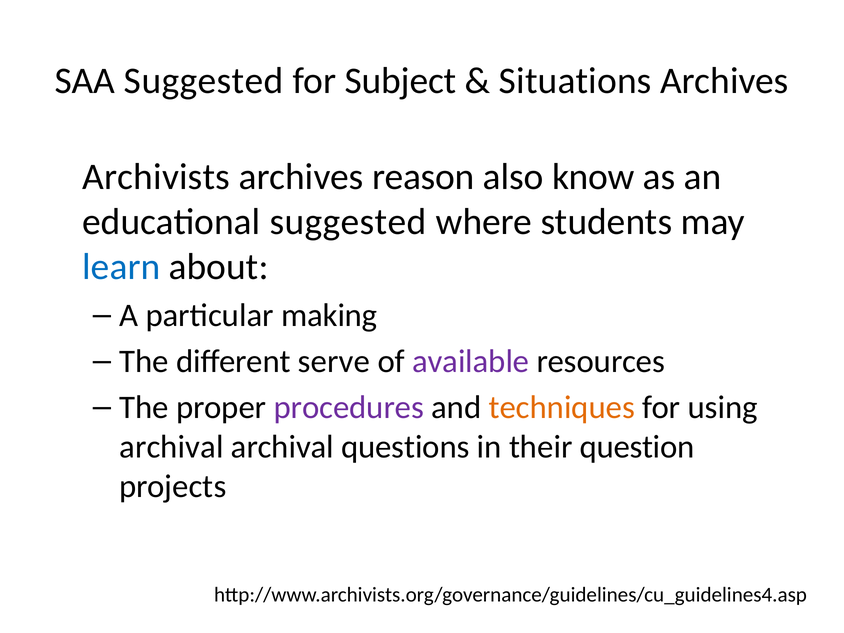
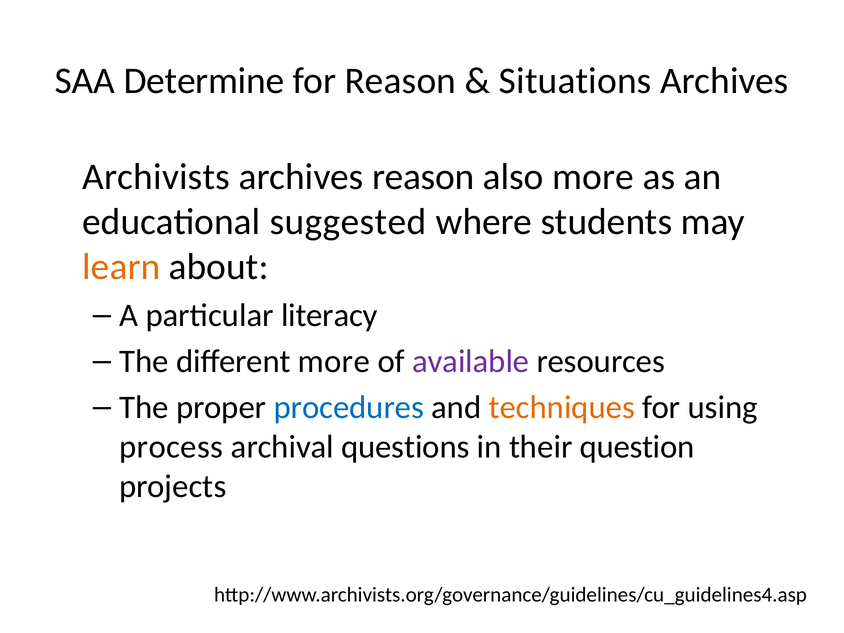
SAA Suggested: Suggested -> Determine
for Subject: Subject -> Reason
also know: know -> more
learn colour: blue -> orange
making: making -> literacy
different serve: serve -> more
procedures colour: purple -> blue
archival at (171, 447): archival -> process
